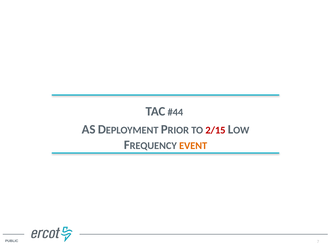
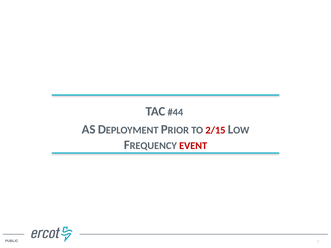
EVENT colour: orange -> red
